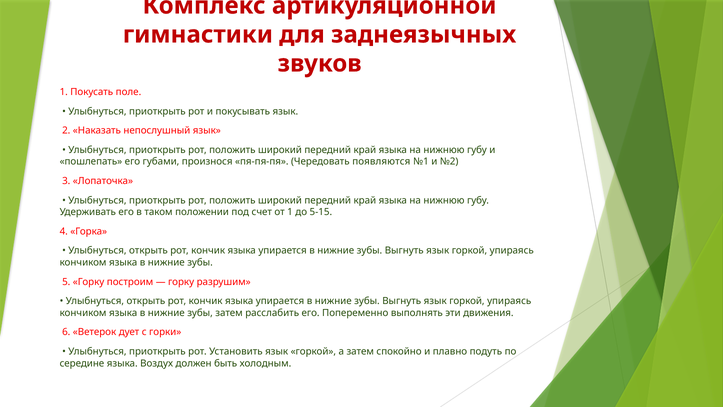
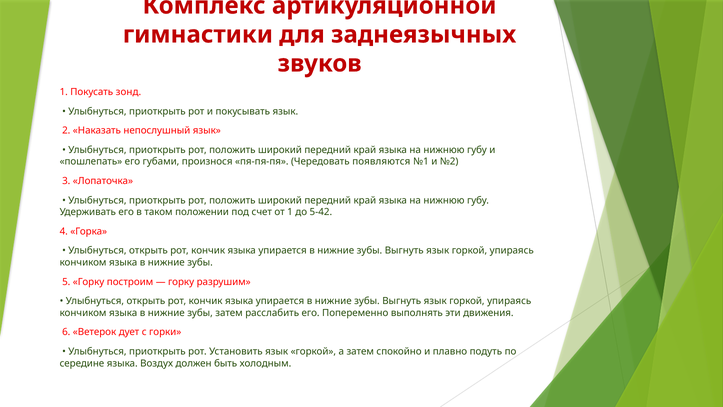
поле: поле -> зонд
5-15: 5-15 -> 5-42
